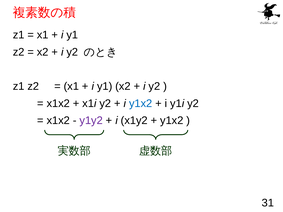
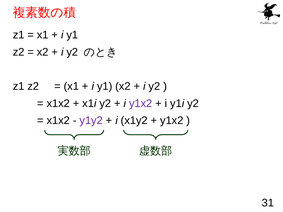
y1x2 at (141, 104) colour: blue -> purple
